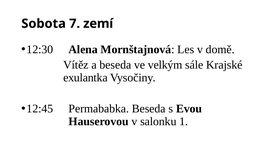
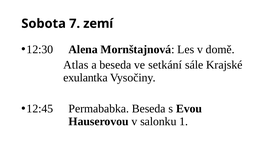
Vítěz: Vítěz -> Atlas
velkým: velkým -> setkání
